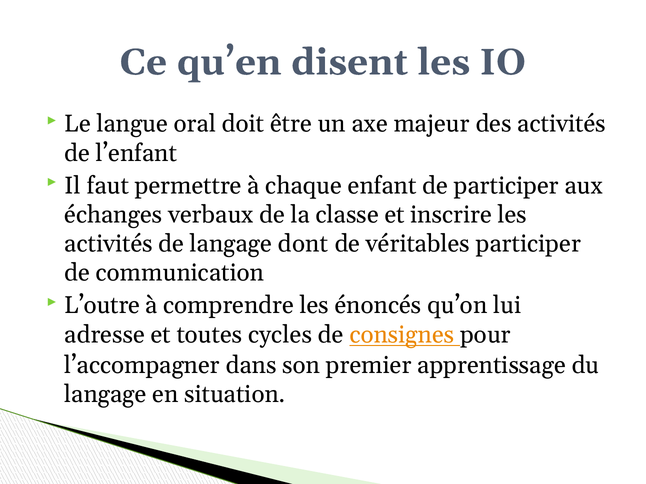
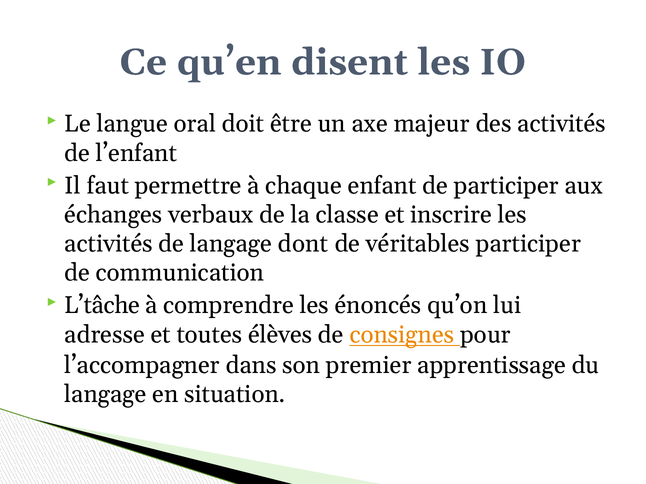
L’outre: L’outre -> L’tâche
cycles: cycles -> élèves
